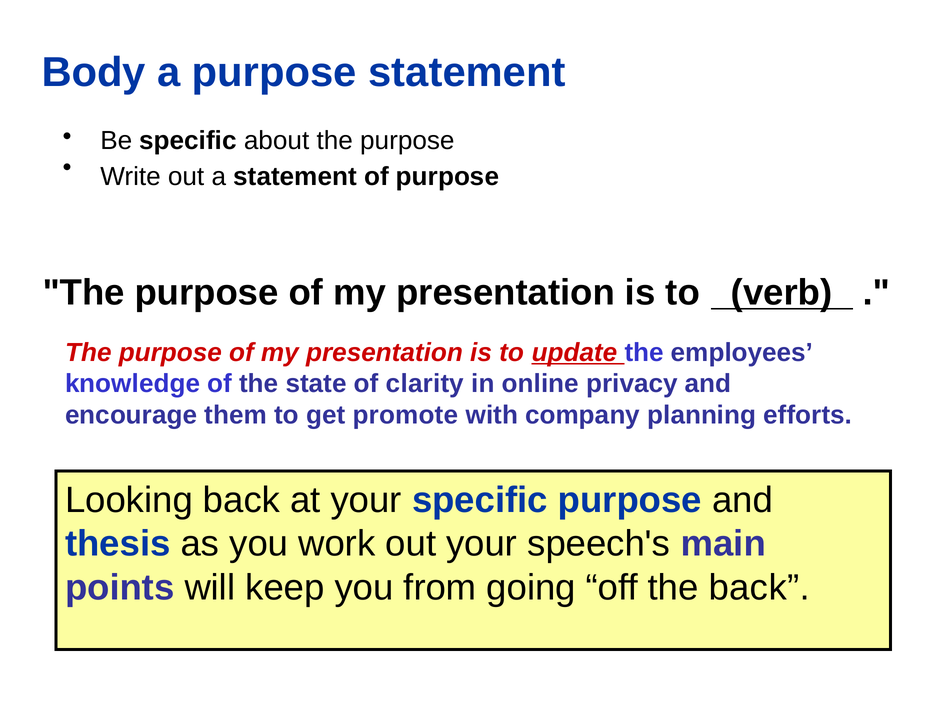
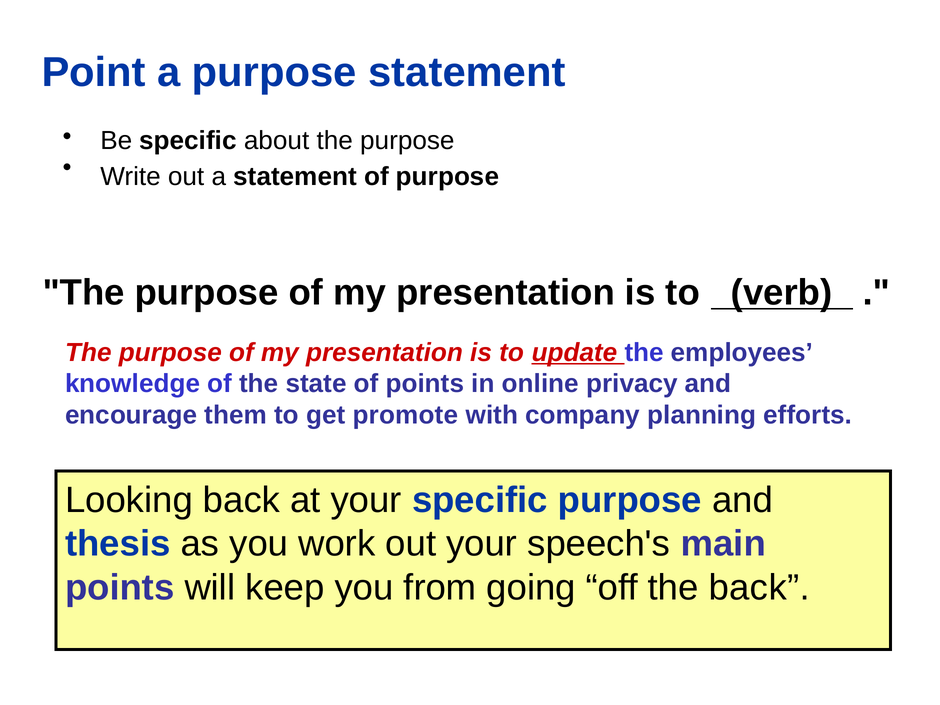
Body: Body -> Point
of clarity: clarity -> points
